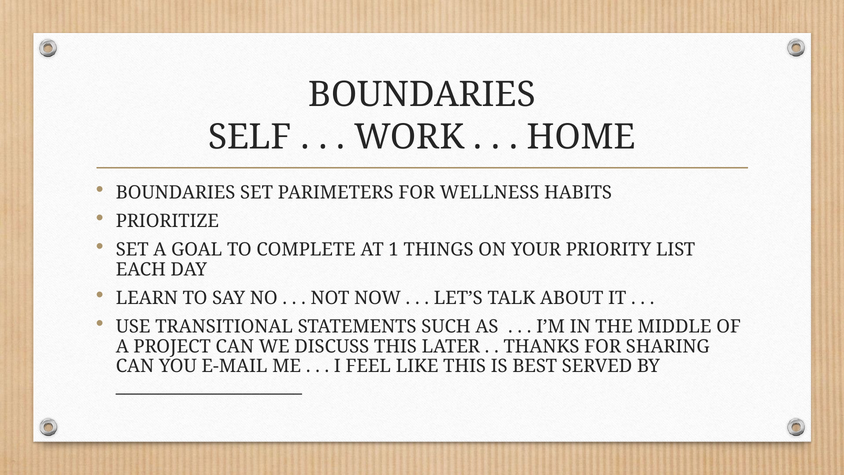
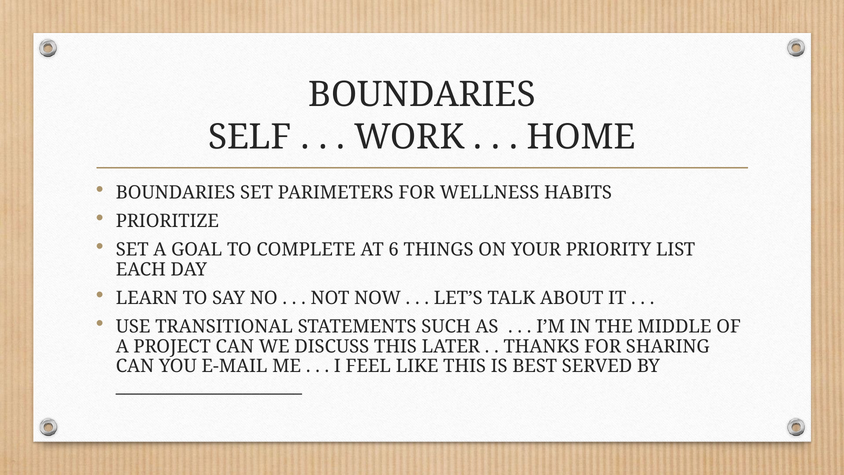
1: 1 -> 6
